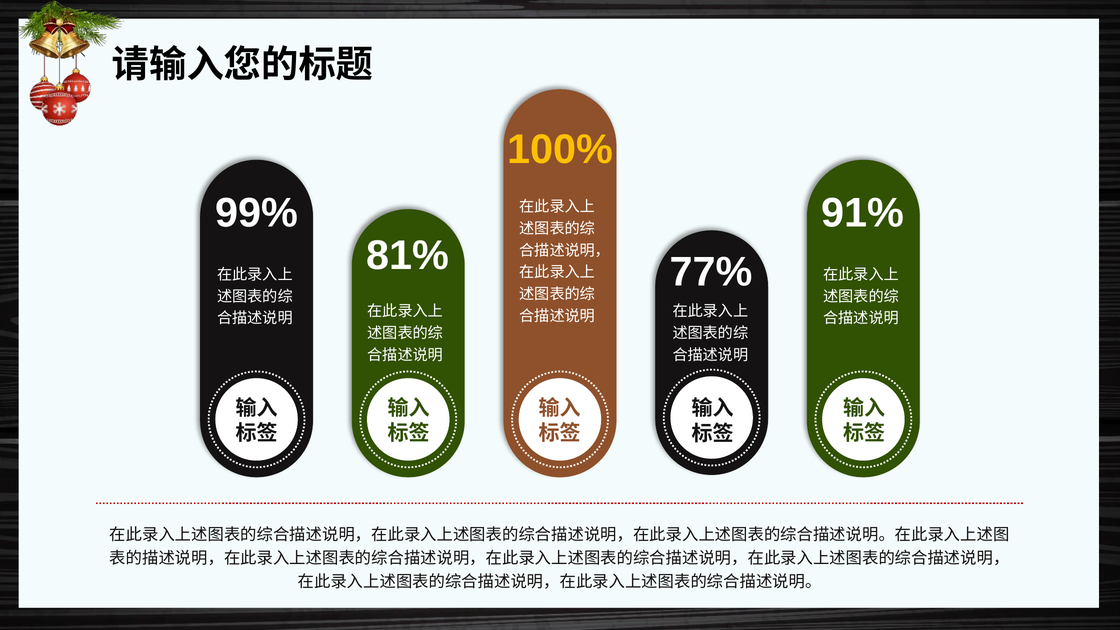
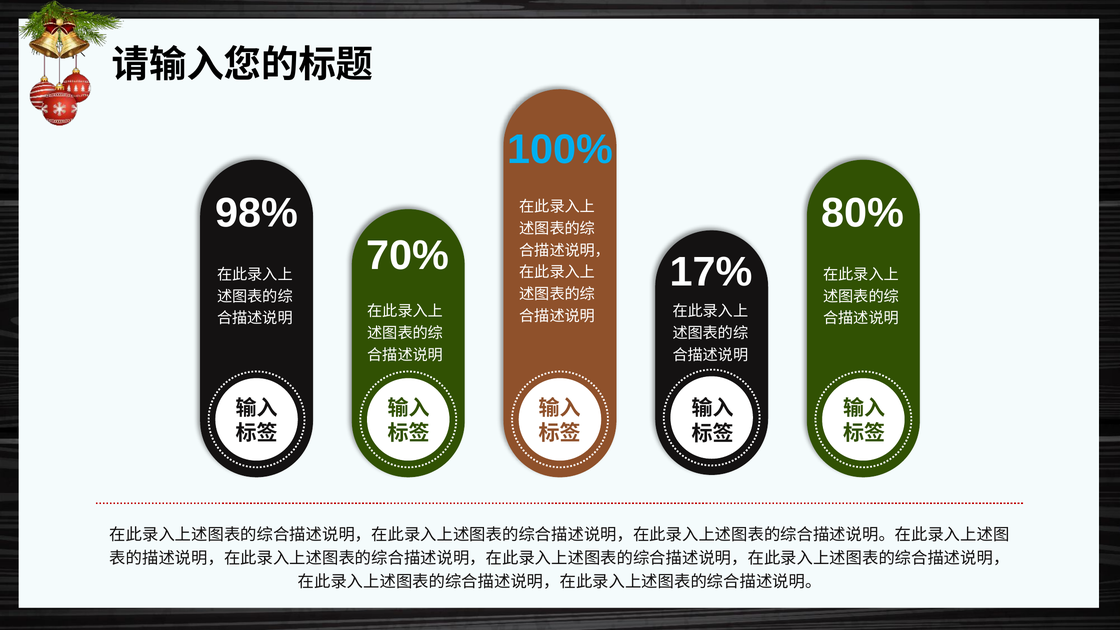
100% colour: yellow -> light blue
99%: 99% -> 98%
91%: 91% -> 80%
81%: 81% -> 70%
77%: 77% -> 17%
